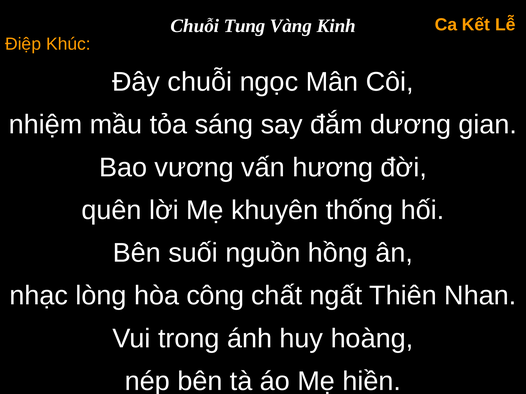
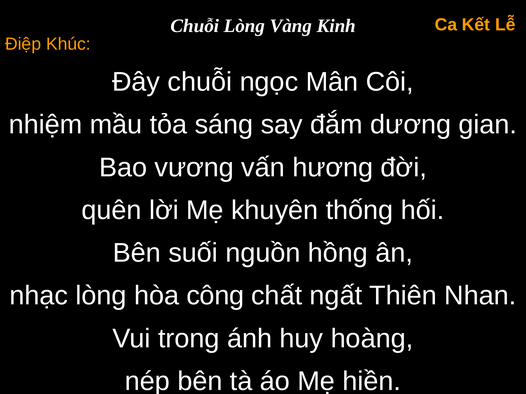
Chuỗi Tung: Tung -> Lòng
